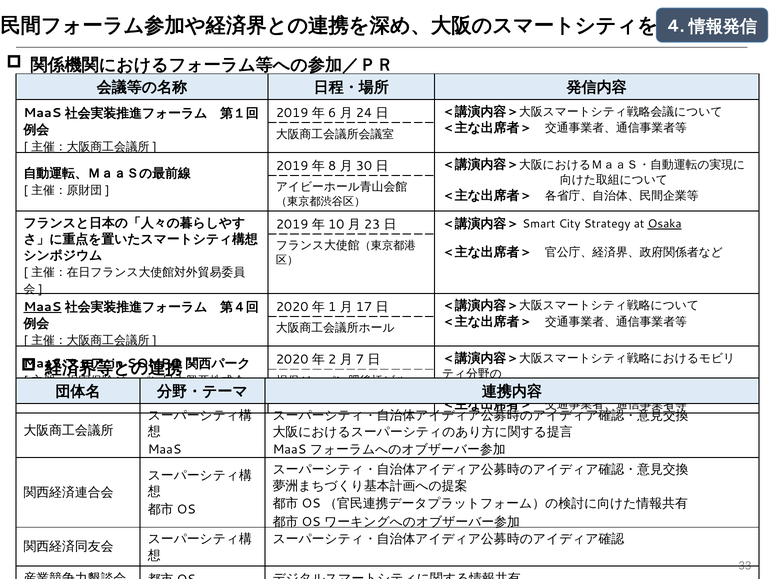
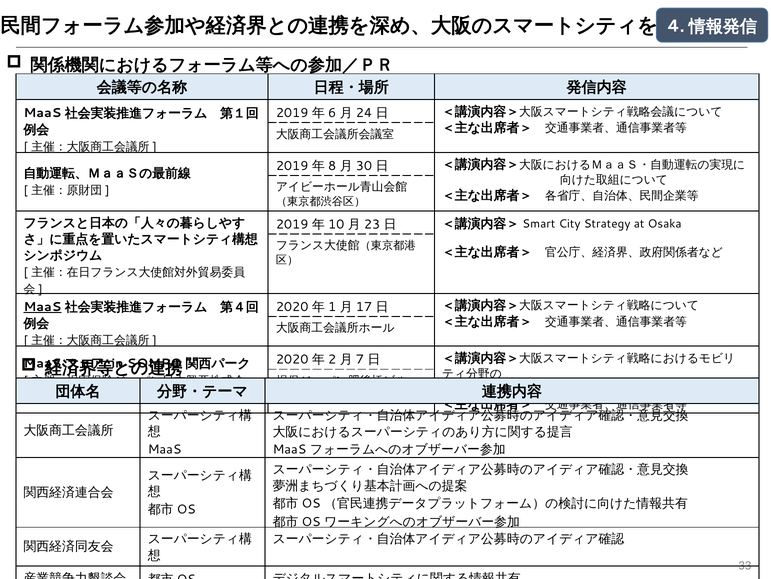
Osaka underline: present -> none
